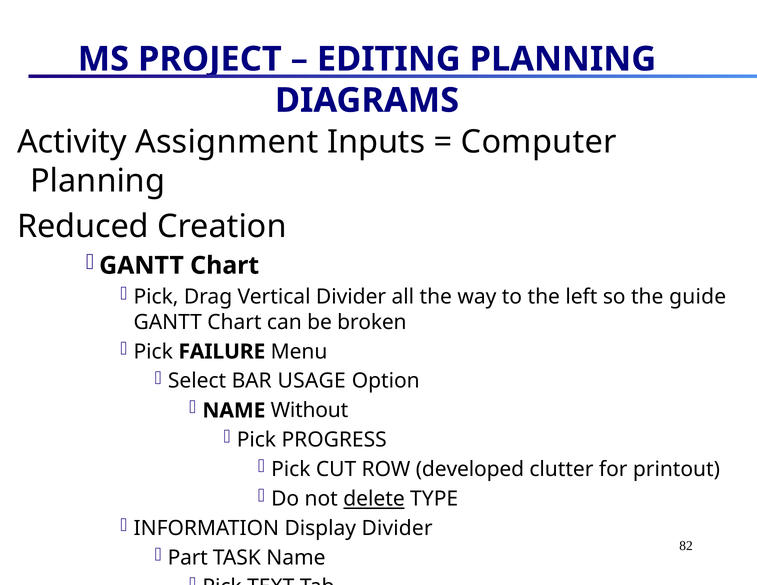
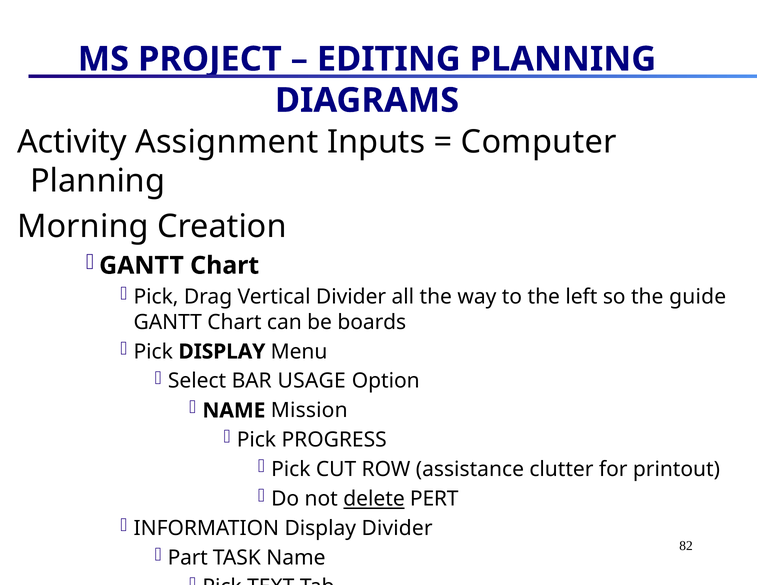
Reduced: Reduced -> Morning
broken: broken -> boards
Pick FAILURE: FAILURE -> DISPLAY
Without: Without -> Mission
developed: developed -> assistance
TYPE: TYPE -> PERT
